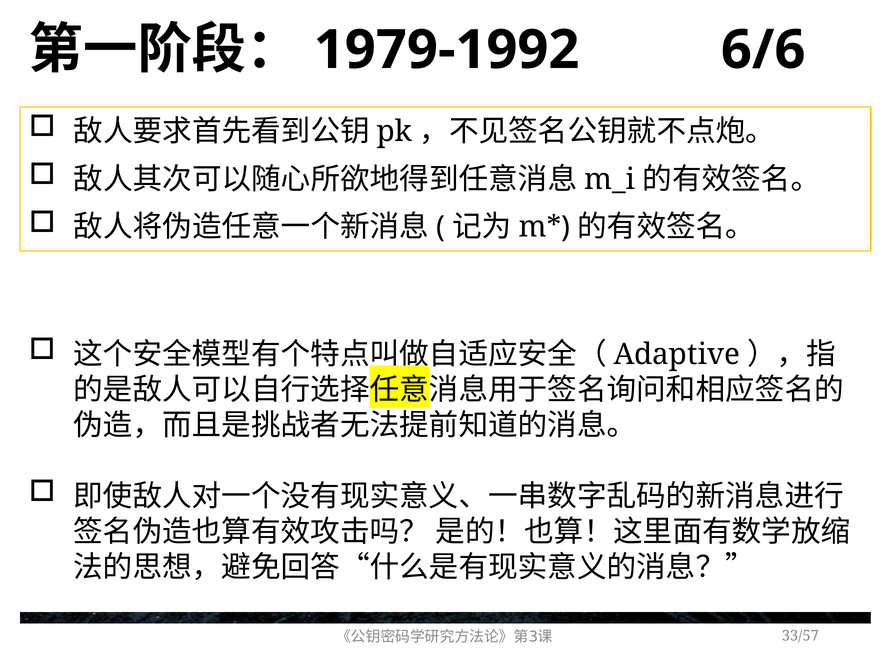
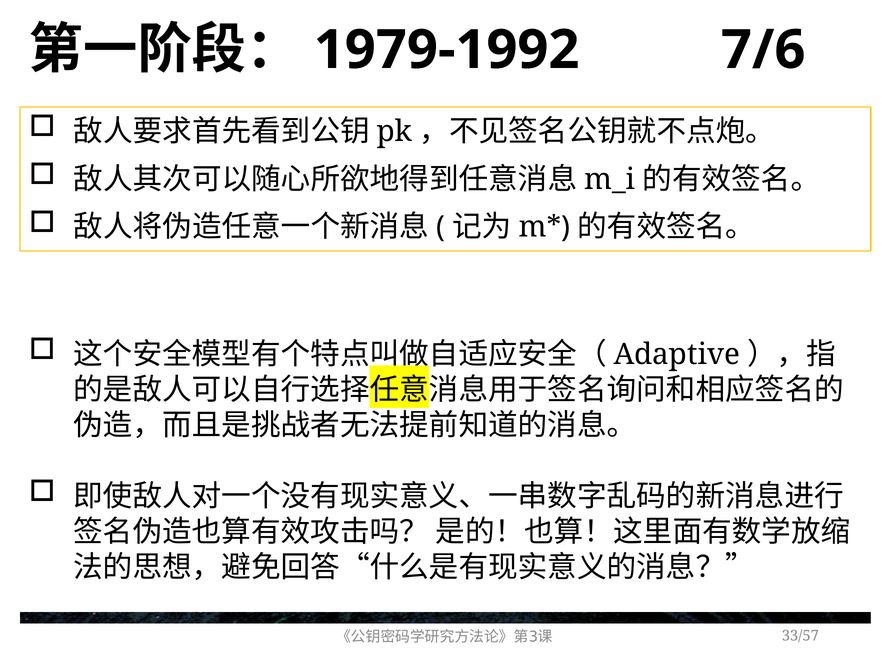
6/6: 6/6 -> 7/6
